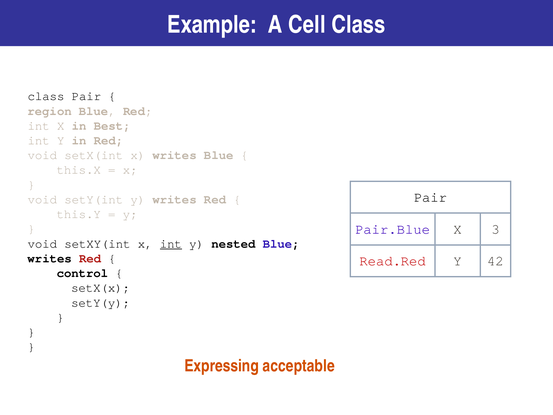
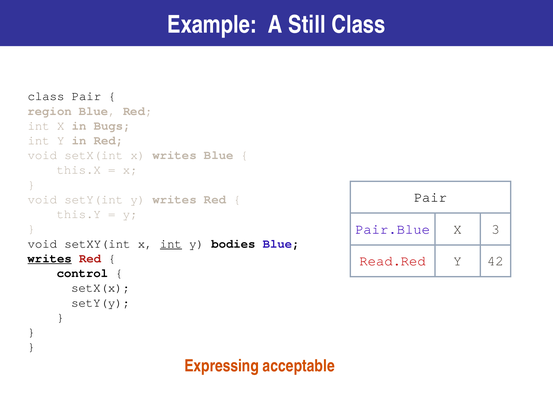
Cell: Cell -> Still
Best: Best -> Bugs
nested: nested -> bodies
writes at (50, 258) underline: none -> present
